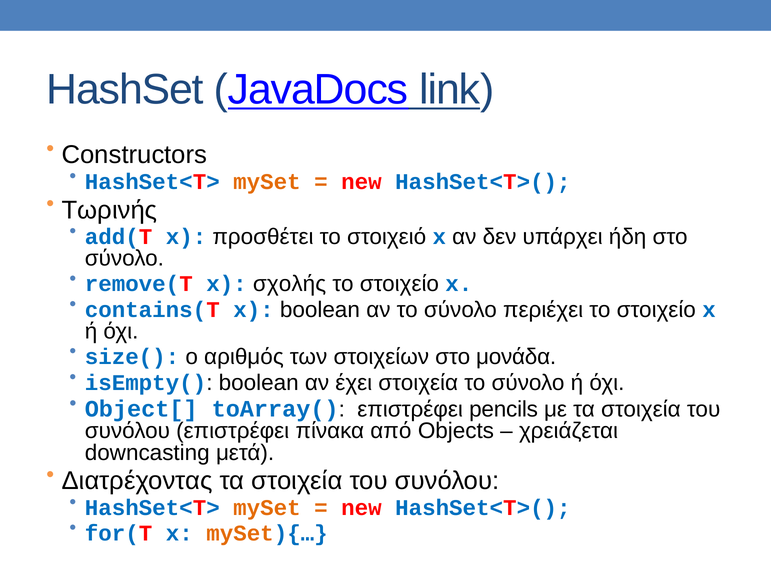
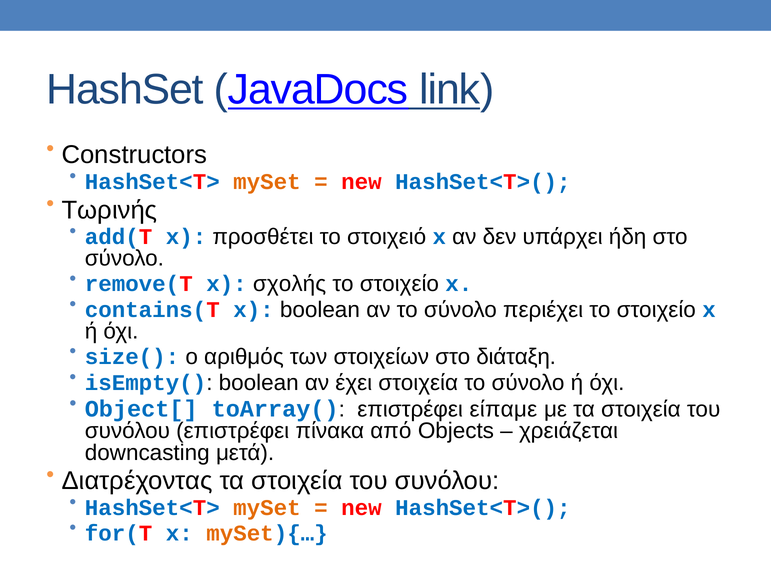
μονάδα: μονάδα -> διάταξη
pencils: pencils -> είπαμε
